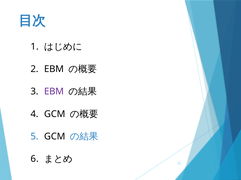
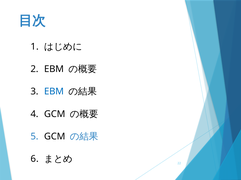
EBM at (54, 92) colour: purple -> blue
